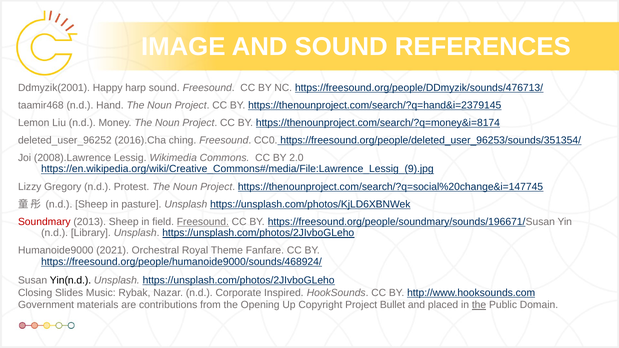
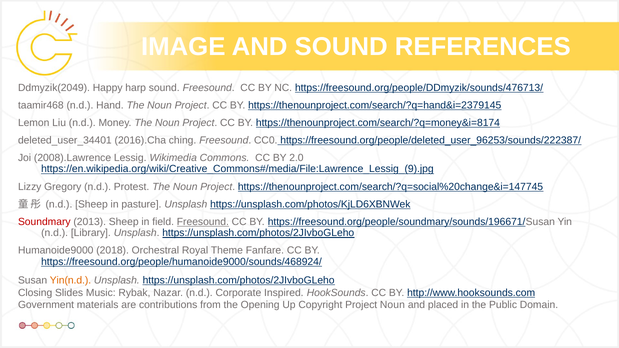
Ddmyzik(2001: Ddmyzik(2001 -> Ddmyzik(2049
deleted_user_96252: deleted_user_96252 -> deleted_user_34401
https://freesound.org/people/deleted_user_96253/sounds/351354/: https://freesound.org/people/deleted_user_96253/sounds/351354/ -> https://freesound.org/people/deleted_user_96253/sounds/222387/
2021: 2021 -> 2018
Yin(n.d colour: black -> orange
Project Bullet: Bullet -> Noun
the at (479, 305) underline: present -> none
